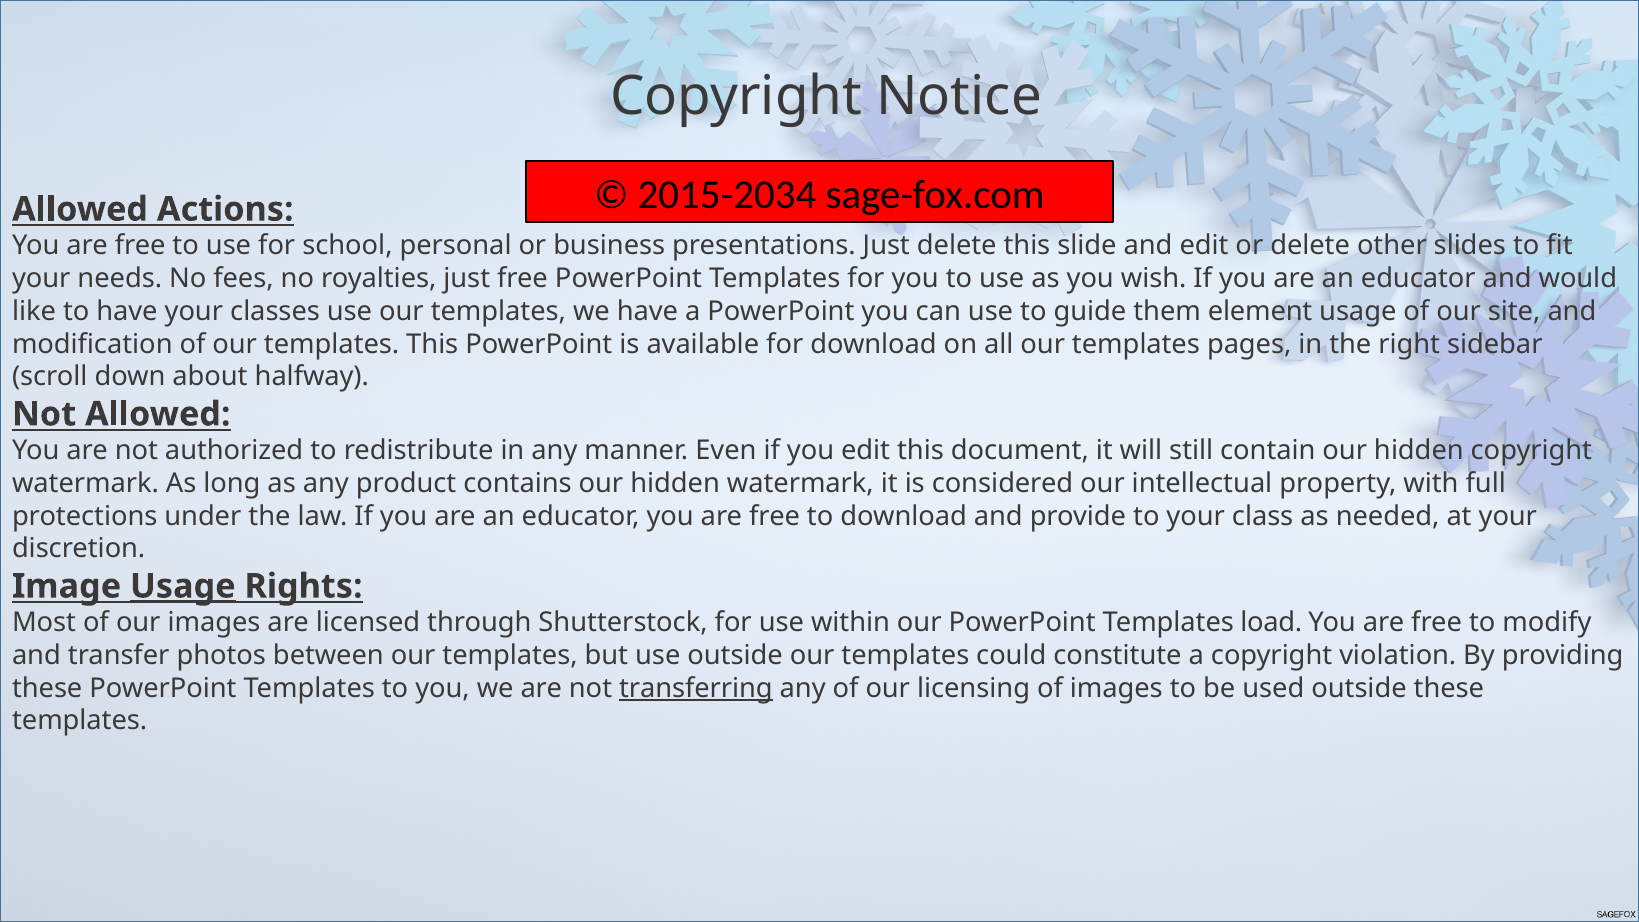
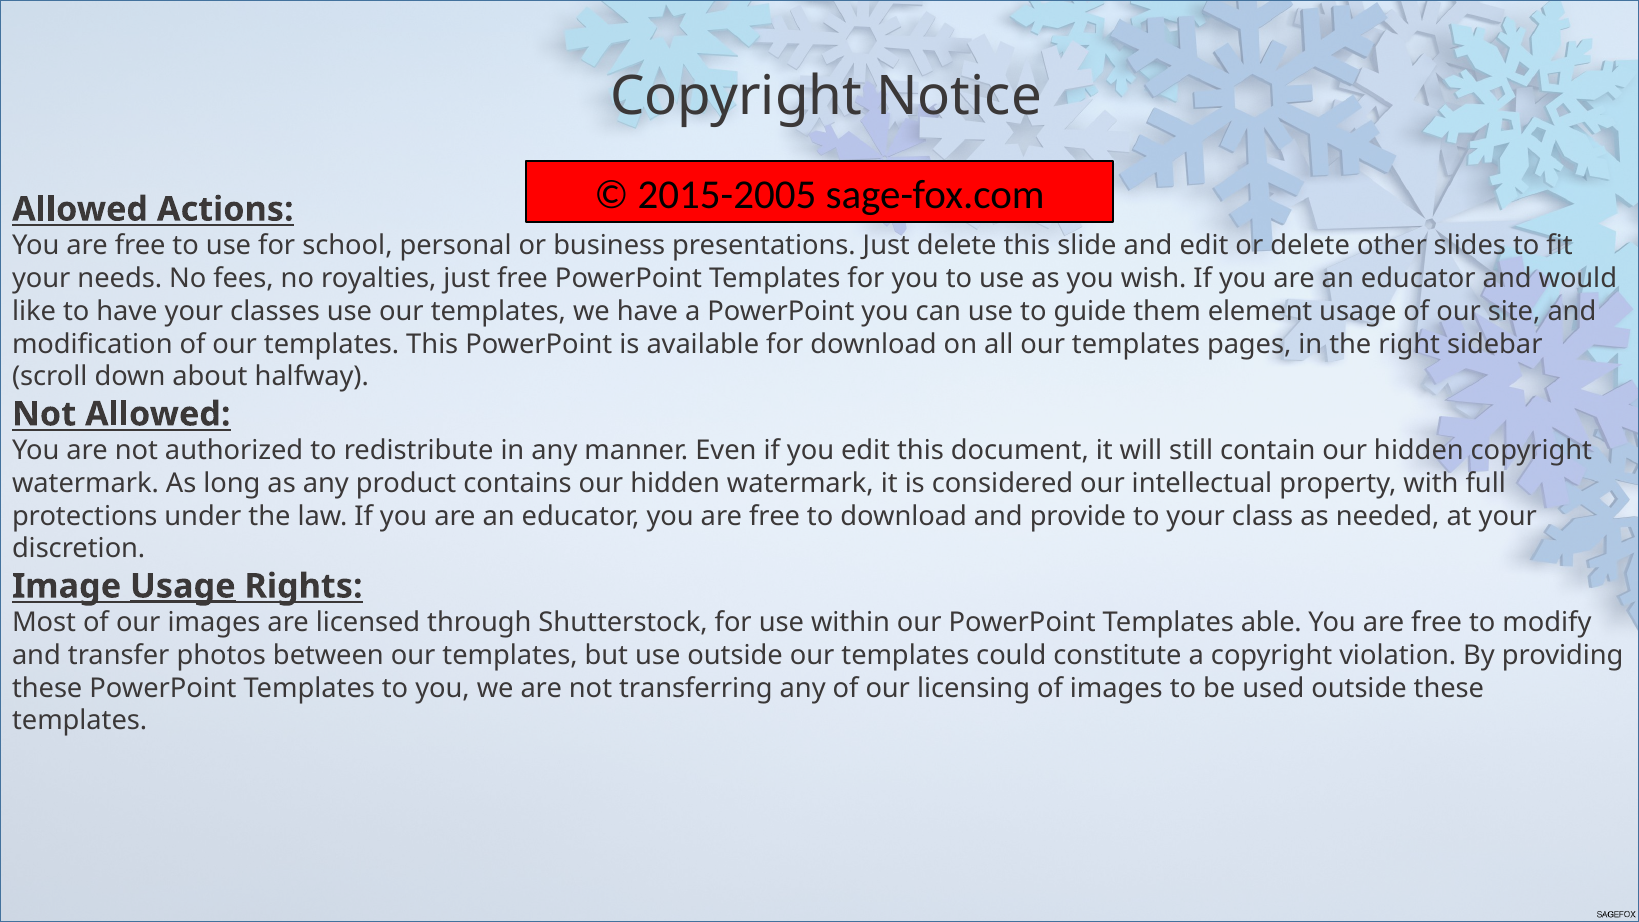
2015-2034: 2015-2034 -> 2015-2005
load: load -> able
transferring underline: present -> none
